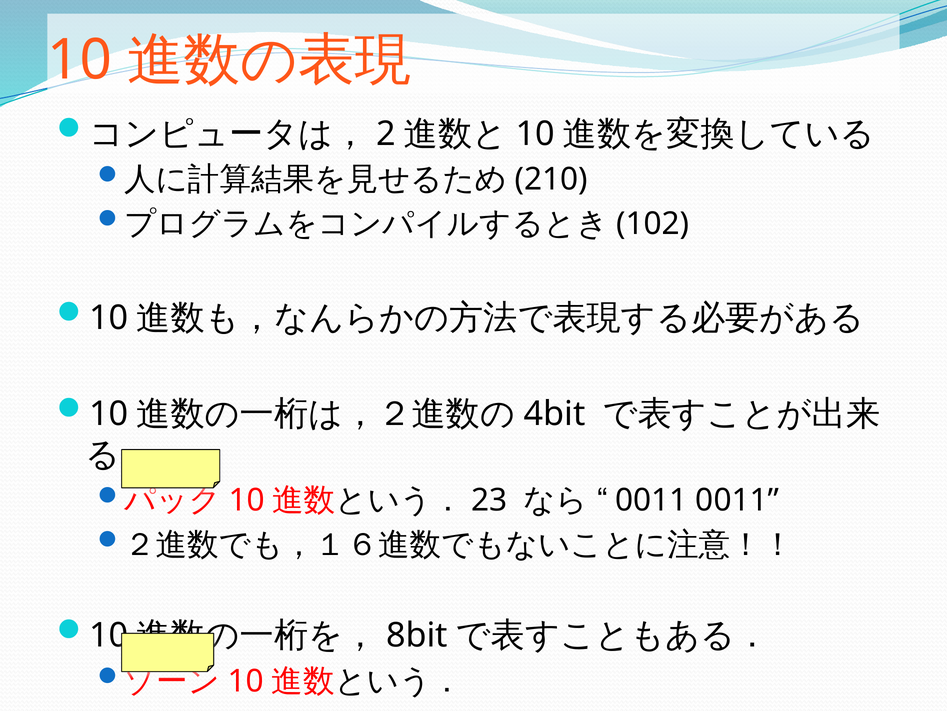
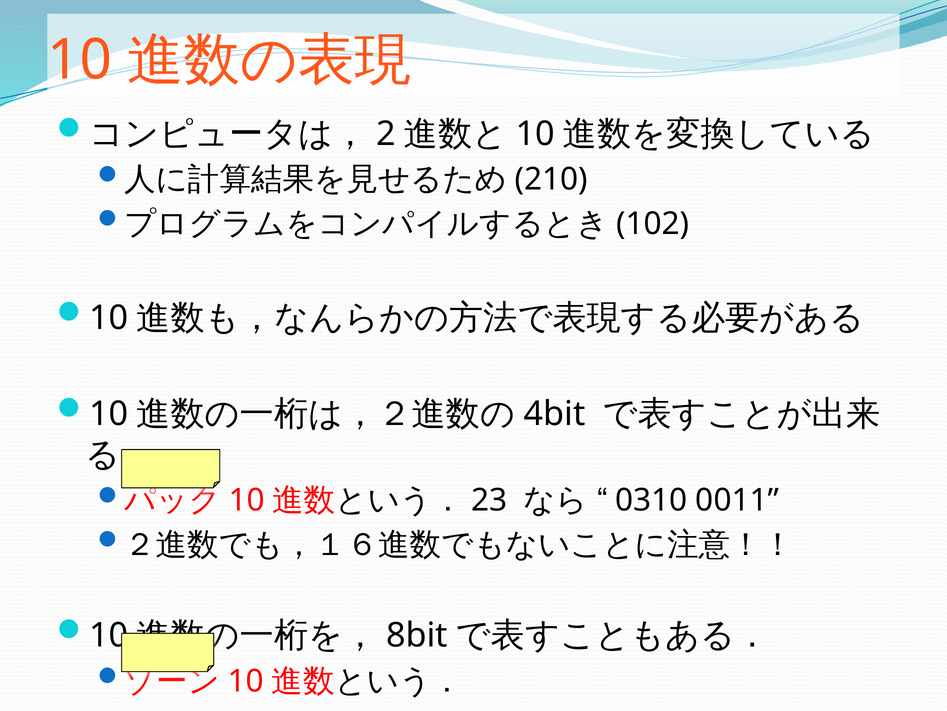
0011 at (651, 500): 0011 -> 0310
